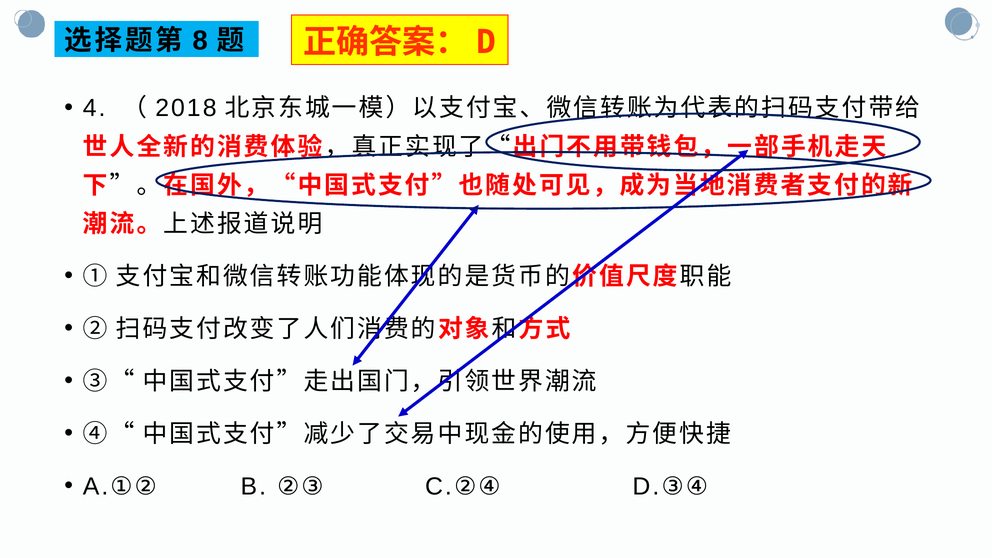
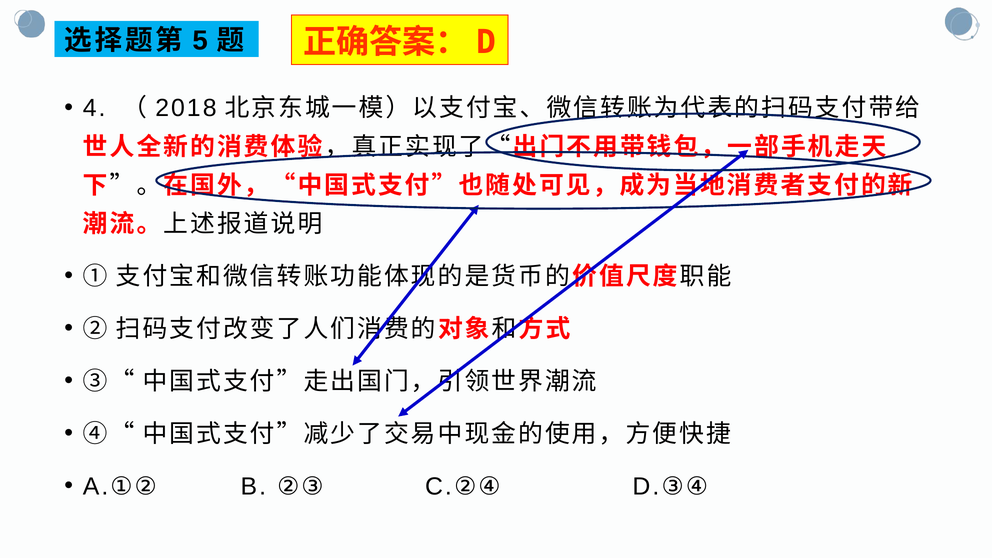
8: 8 -> 5
